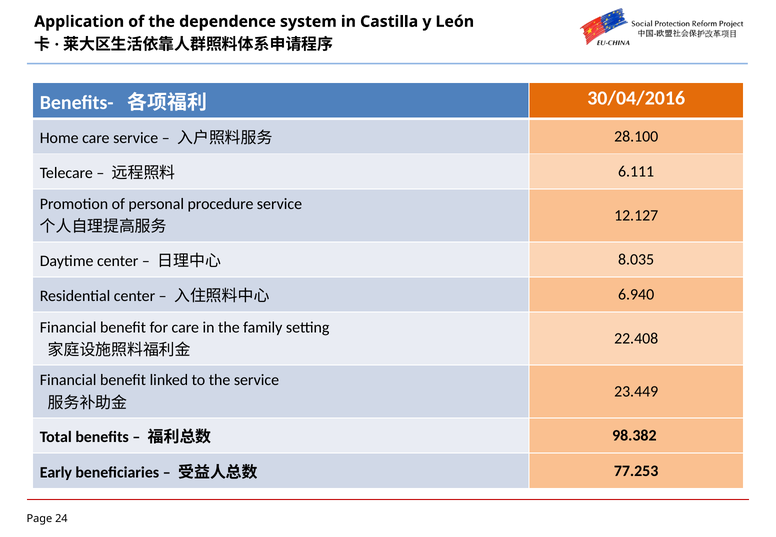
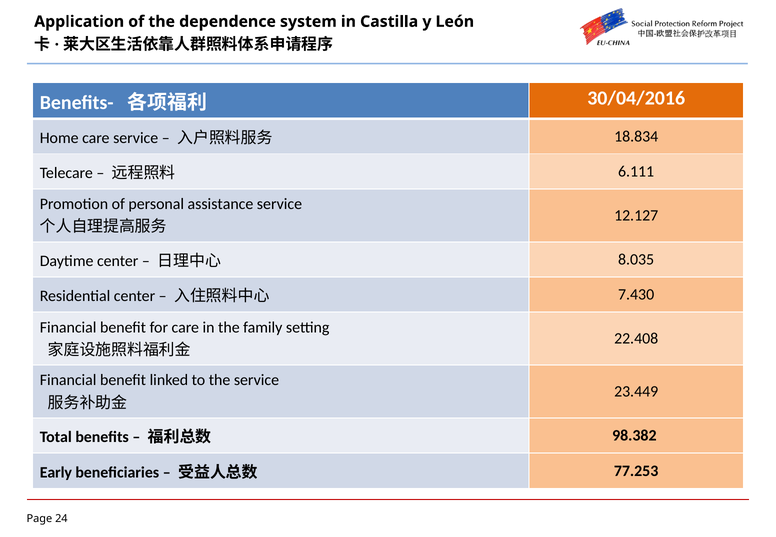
28.100: 28.100 -> 18.834
procedure: procedure -> assistance
6.940: 6.940 -> 7.430
